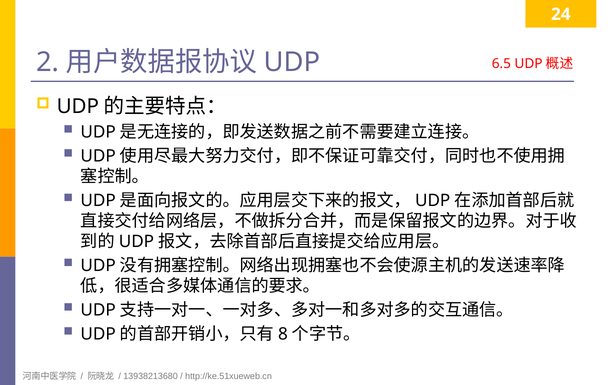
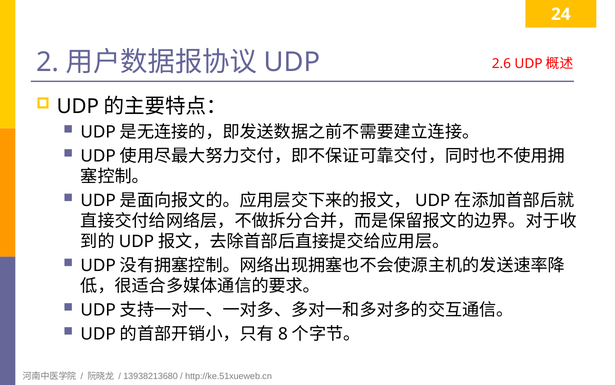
6.5: 6.5 -> 2.6
